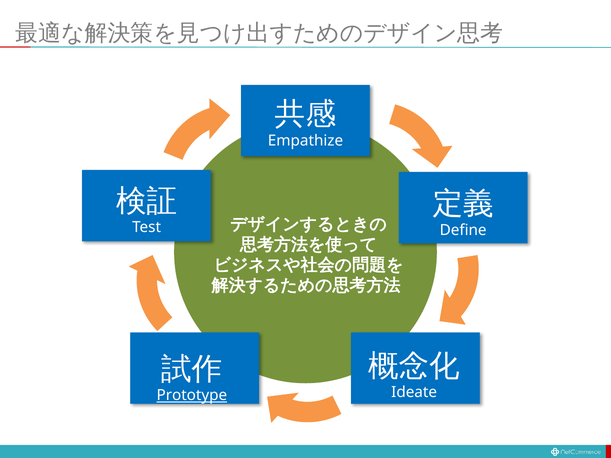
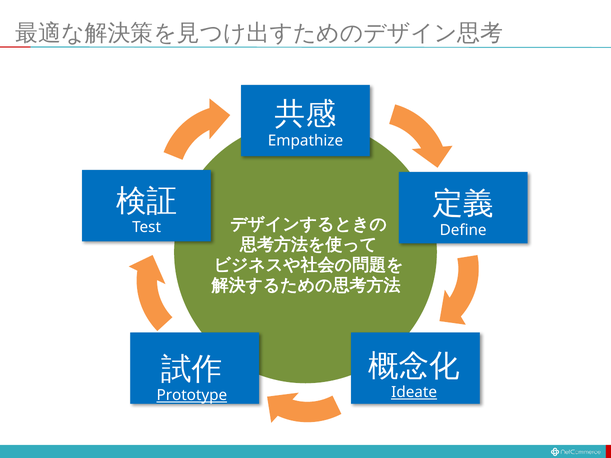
Ideate underline: none -> present
